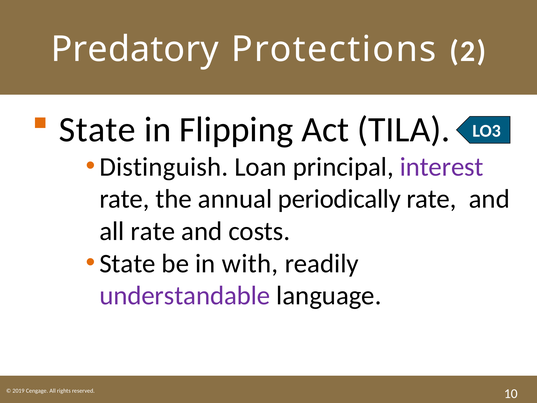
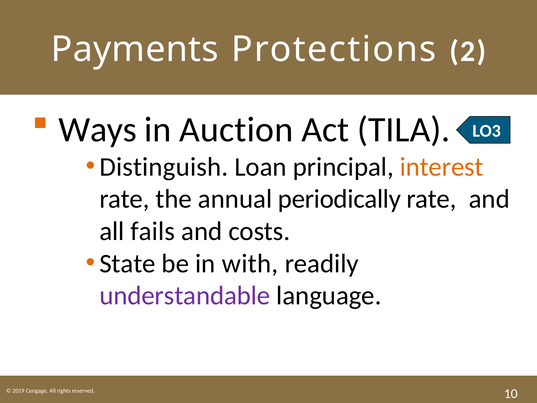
Predatory: Predatory -> Payments
State at (97, 130): State -> Ways
Flipping: Flipping -> Auction
interest colour: purple -> orange
all rate: rate -> fails
